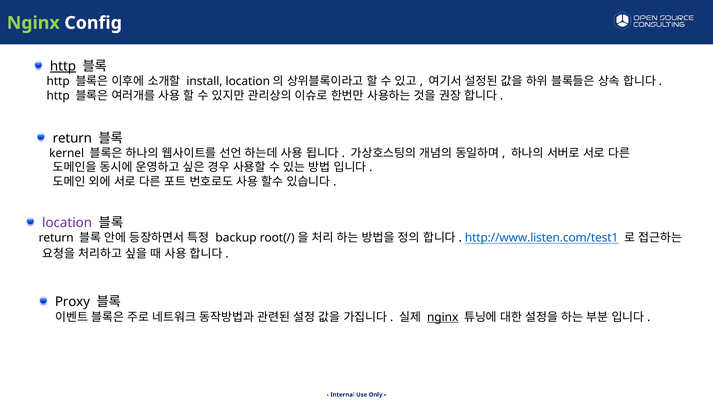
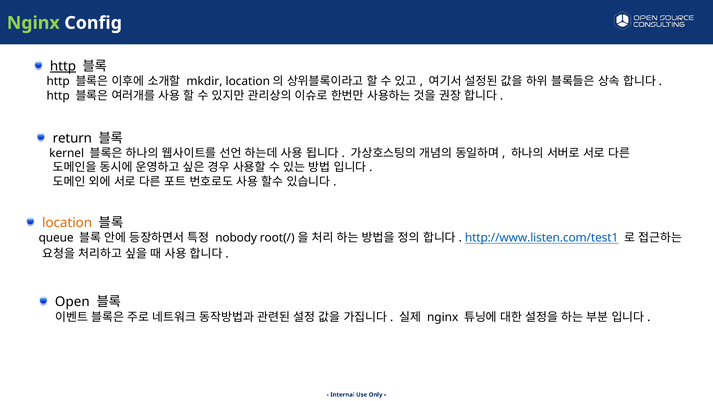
install: install -> mkdir
location colour: purple -> orange
return at (56, 238): return -> queue
backup: backup -> nobody
Proxy: Proxy -> Open
nginx at (443, 317) underline: present -> none
